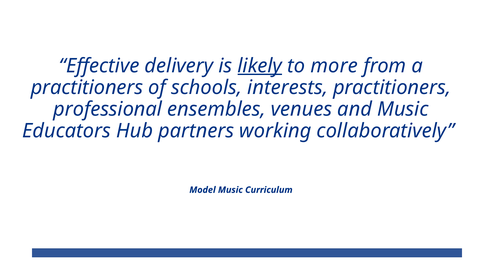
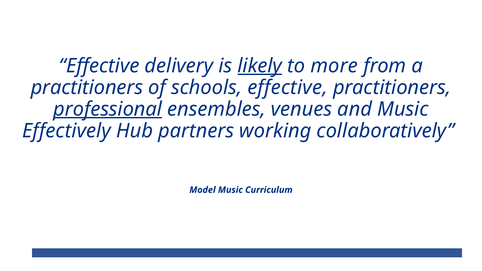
schools interests: interests -> effective
professional underline: none -> present
Educators: Educators -> Effectively
